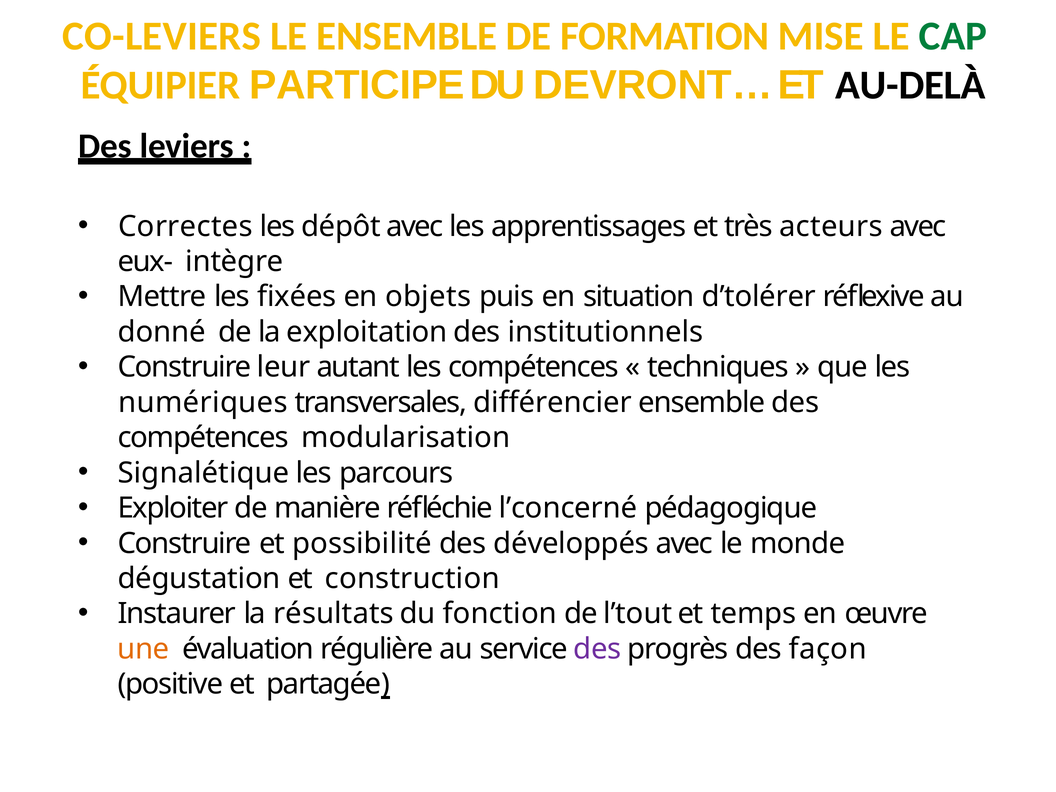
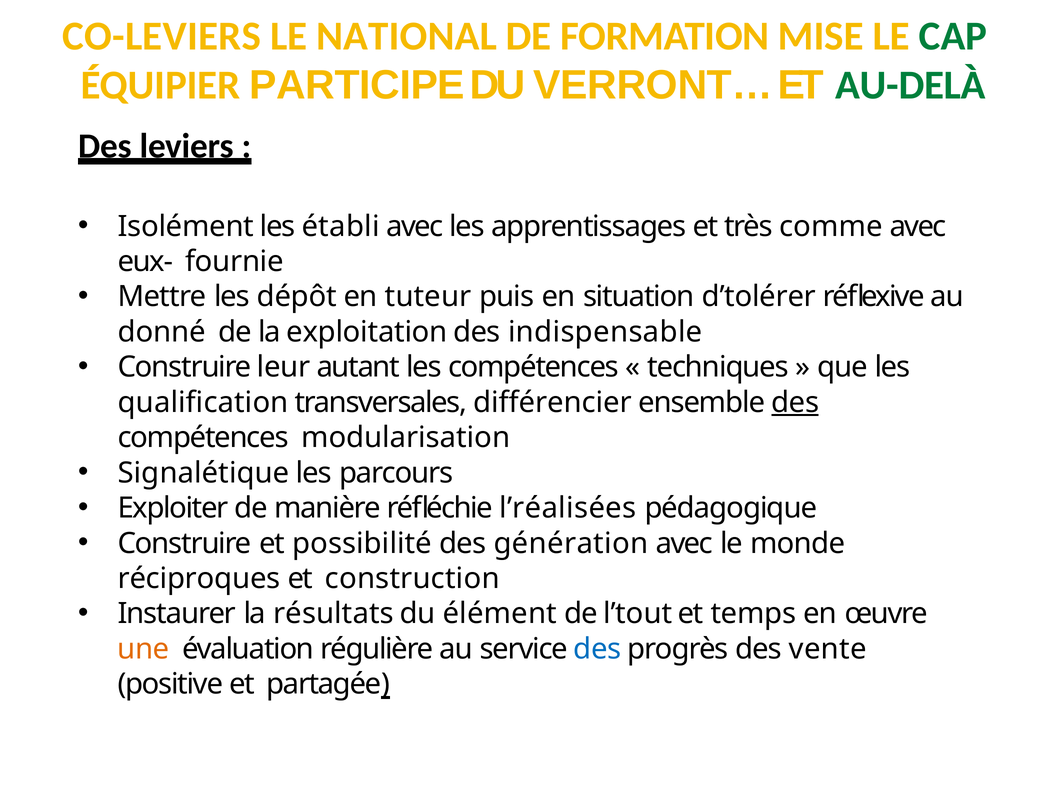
LE ENSEMBLE: ENSEMBLE -> NATIONAL
DEVRONT…: DEVRONT… -> VERRONT…
AU-DELÀ colour: black -> green
Correctes: Correctes -> Isolément
dépôt: dépôt -> établi
acteurs: acteurs -> comme
intègre: intègre -> fournie
fixées: fixées -> dépôt
objets: objets -> tuteur
institutionnels: institutionnels -> indispensable
numériques: numériques -> qualification
des at (795, 402) underline: none -> present
l’concerné: l’concerné -> l’réalisées
développés: développés -> génération
dégustation: dégustation -> réciproques
fonction: fonction -> élément
des at (597, 649) colour: purple -> blue
façon: façon -> vente
